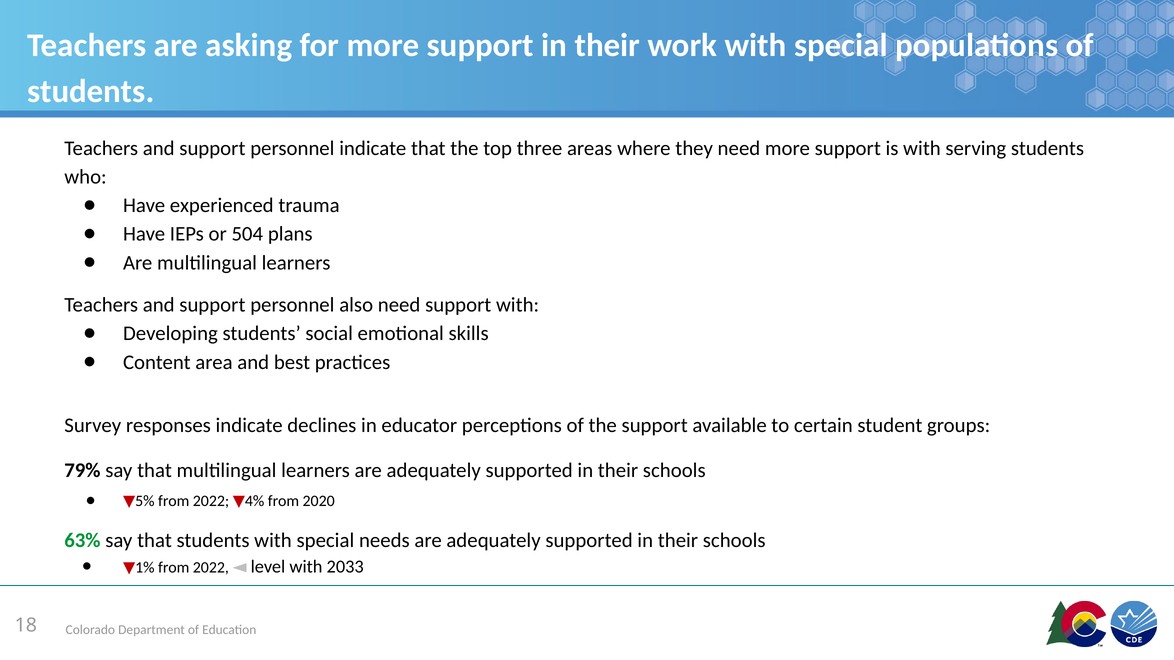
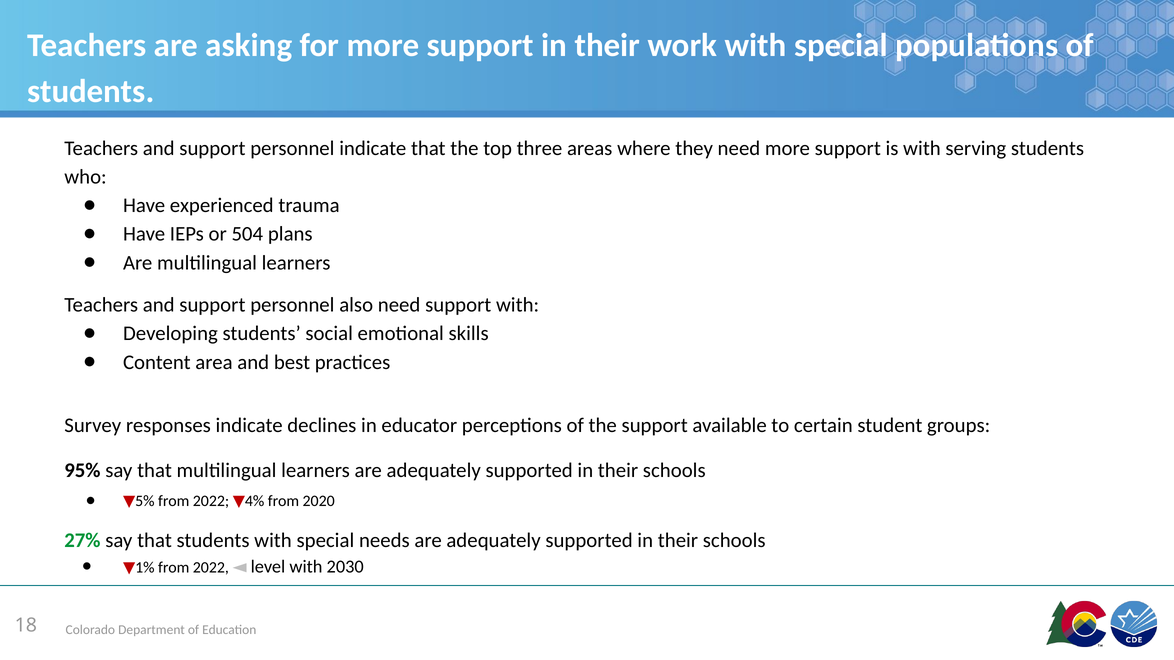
79%: 79% -> 95%
63%: 63% -> 27%
2033: 2033 -> 2030
